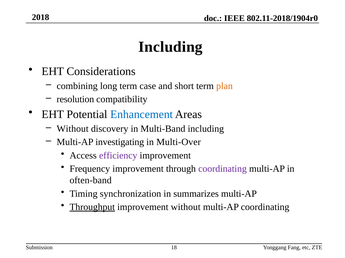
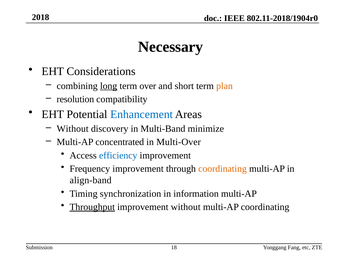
Including at (170, 47): Including -> Necessary
long underline: none -> present
case: case -> over
Multi-Band including: including -> minimize
investigating: investigating -> concentrated
efficiency colour: purple -> blue
coordinating at (223, 169) colour: purple -> orange
often-band: often-band -> align-band
summarizes: summarizes -> information
